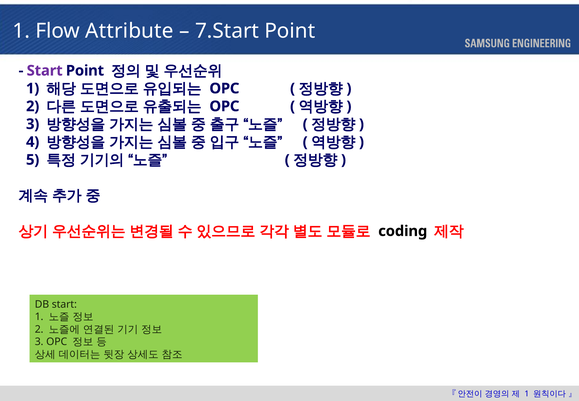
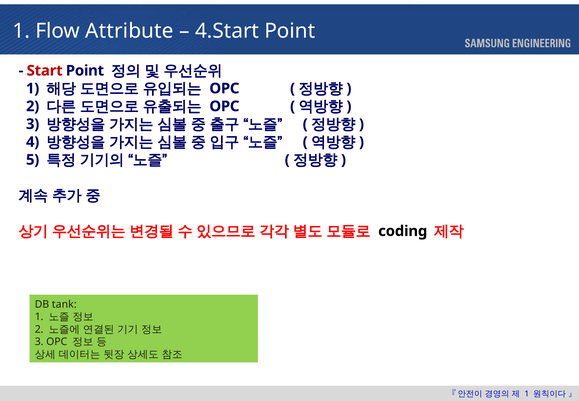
7.Start: 7.Start -> 4.Start
Start at (45, 71) colour: purple -> red
DB start: start -> tank
